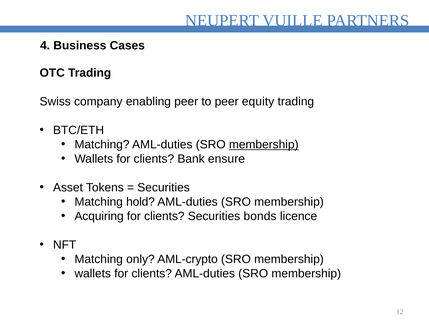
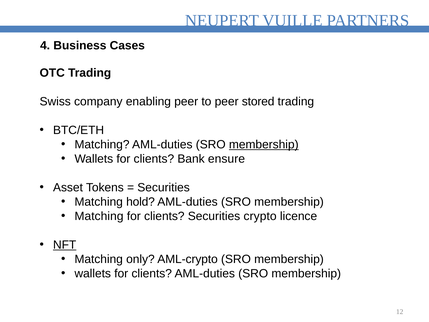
equity: equity -> stored
Acquiring at (99, 216): Acquiring -> Matching
bonds: bonds -> crypto
NFT underline: none -> present
